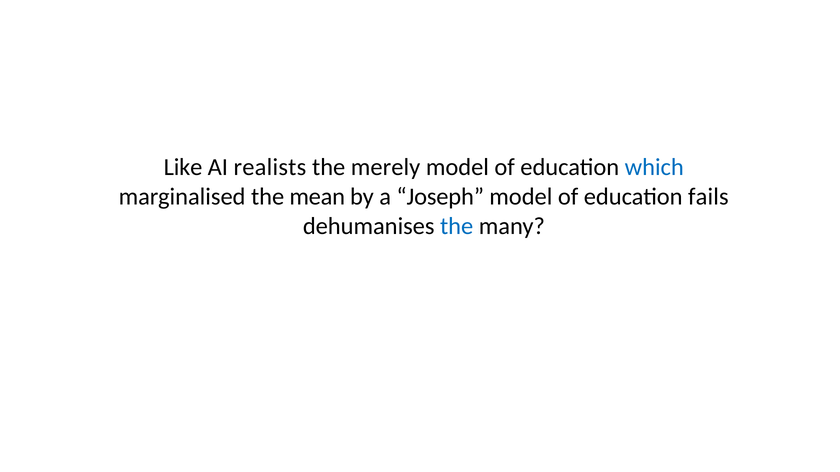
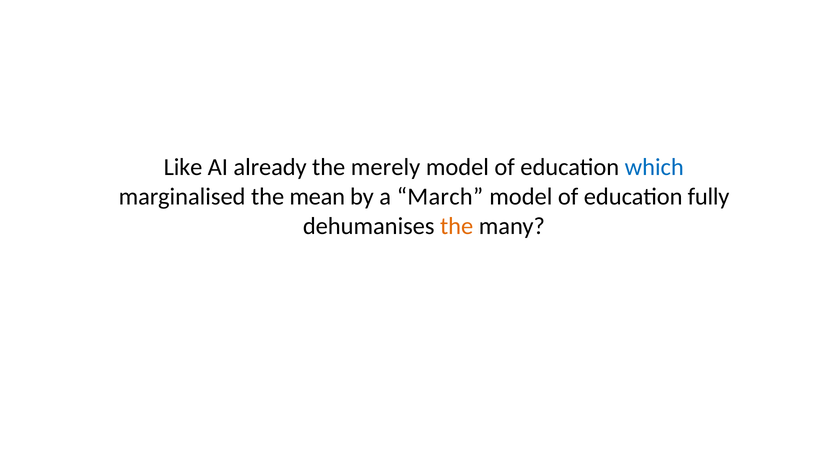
realists: realists -> already
Joseph: Joseph -> March
fails: fails -> fully
the at (457, 226) colour: blue -> orange
